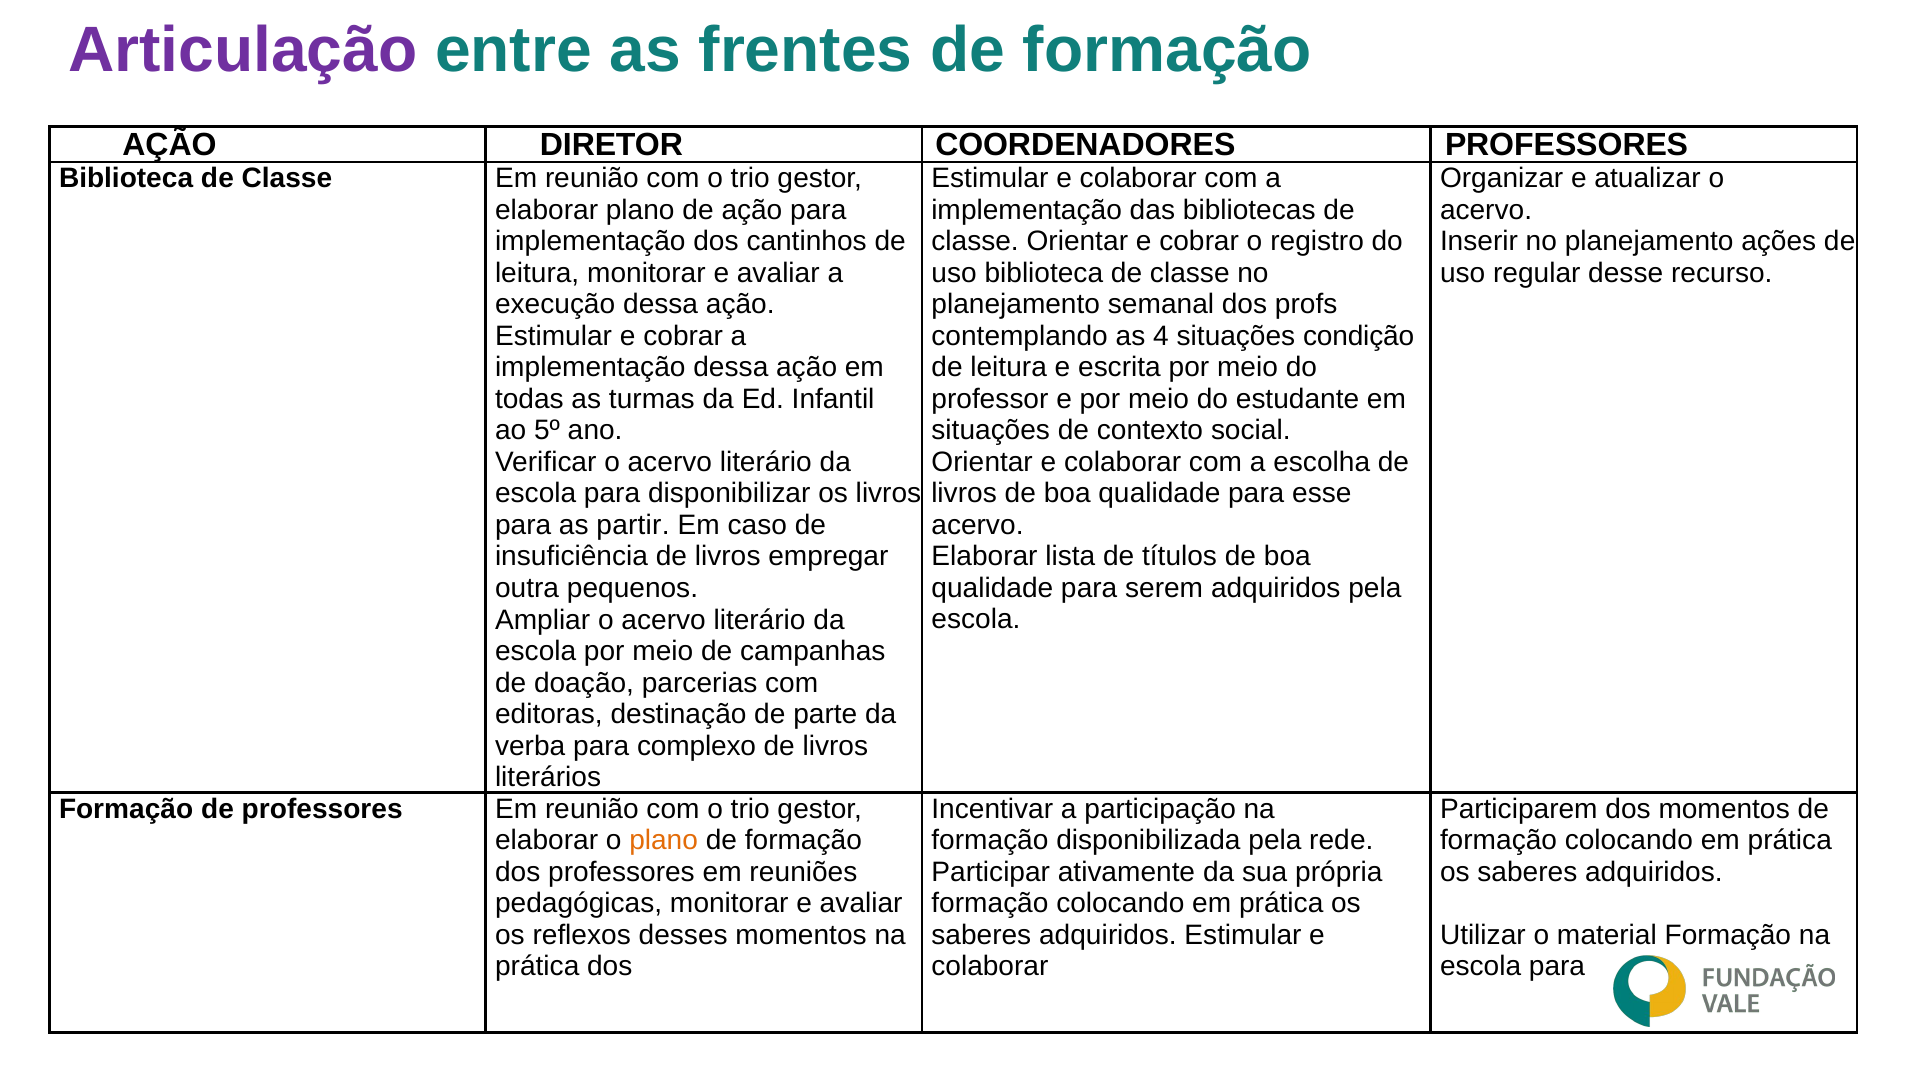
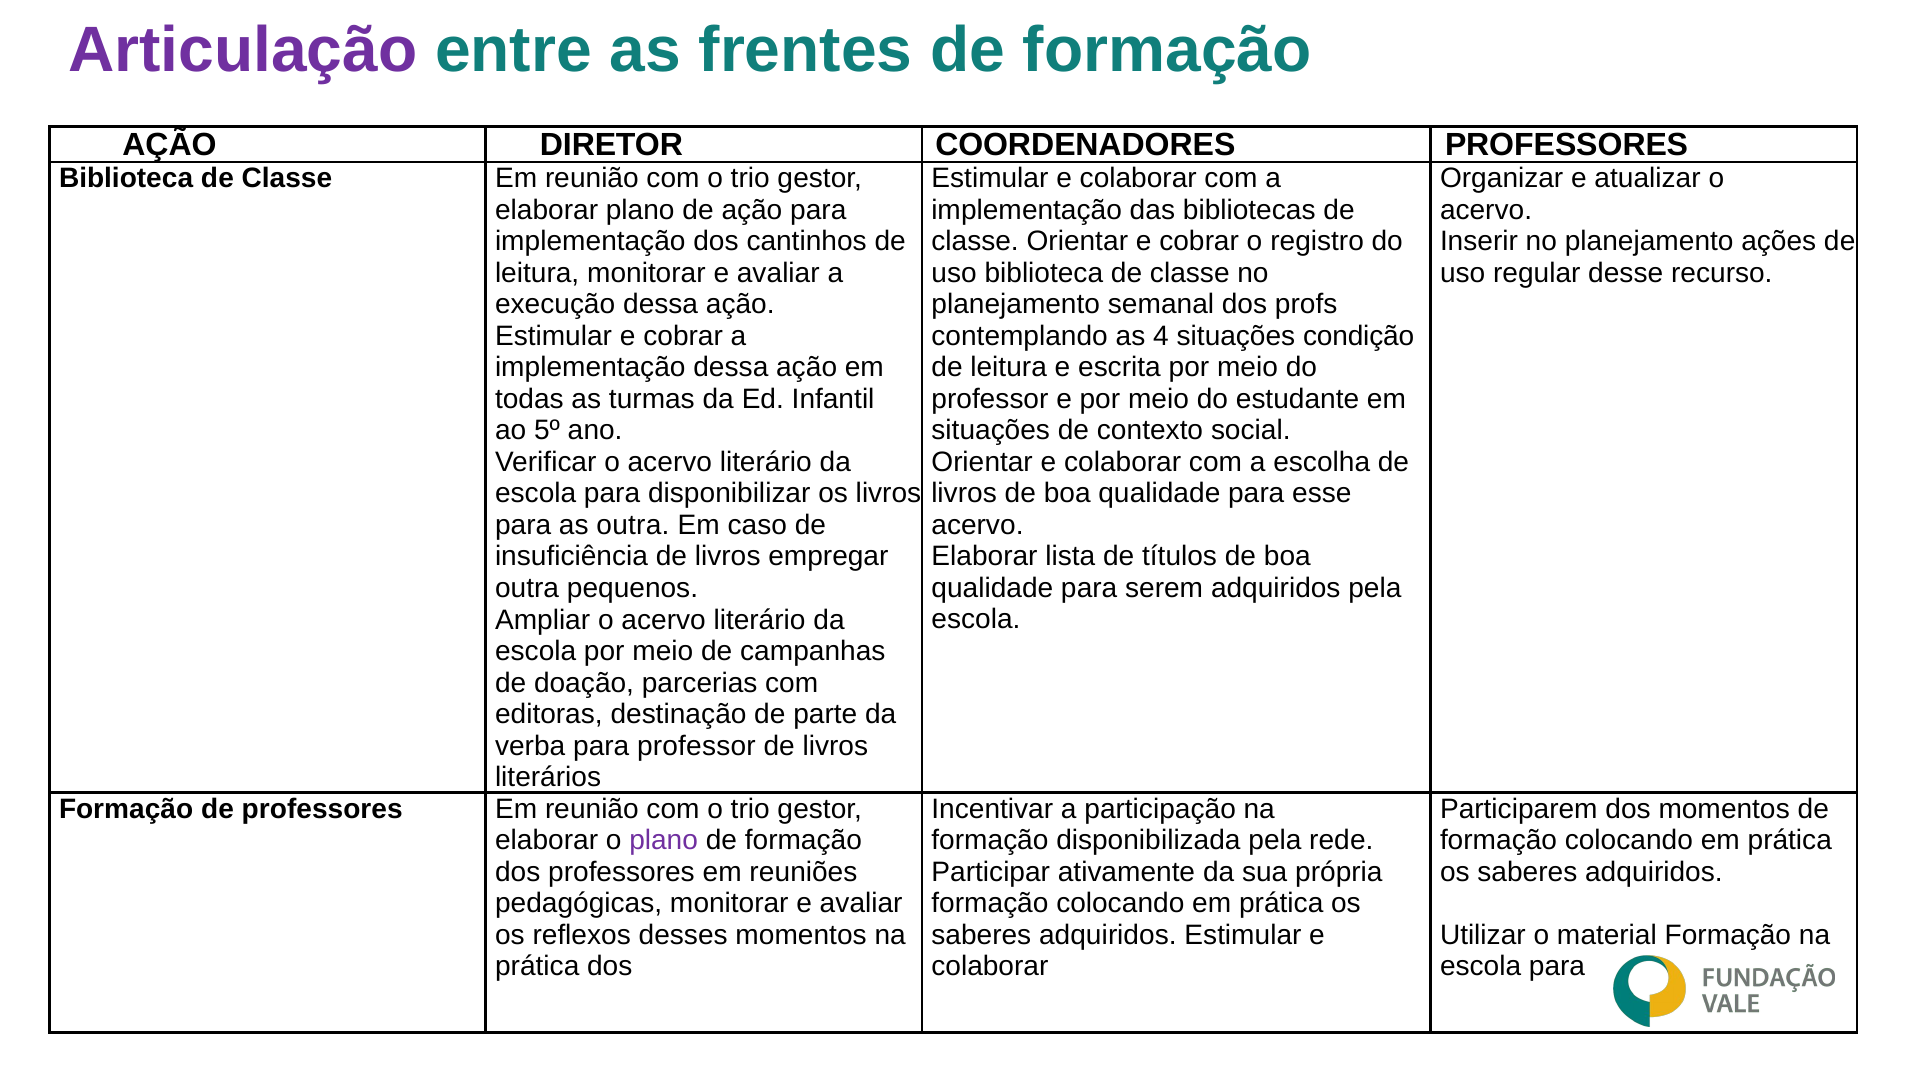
as partir: partir -> outra
para complexo: complexo -> professor
plano at (664, 841) colour: orange -> purple
